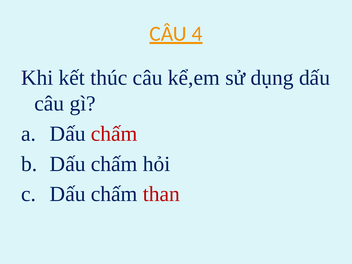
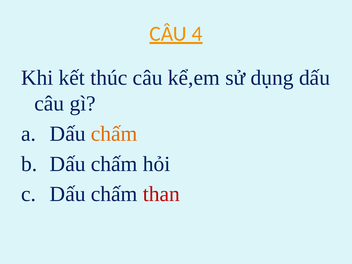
chấm at (114, 134) colour: red -> orange
